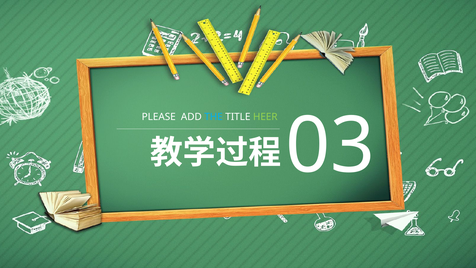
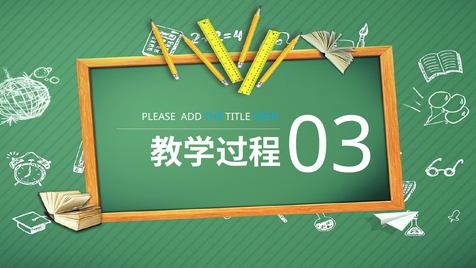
HEER colour: light green -> light blue
